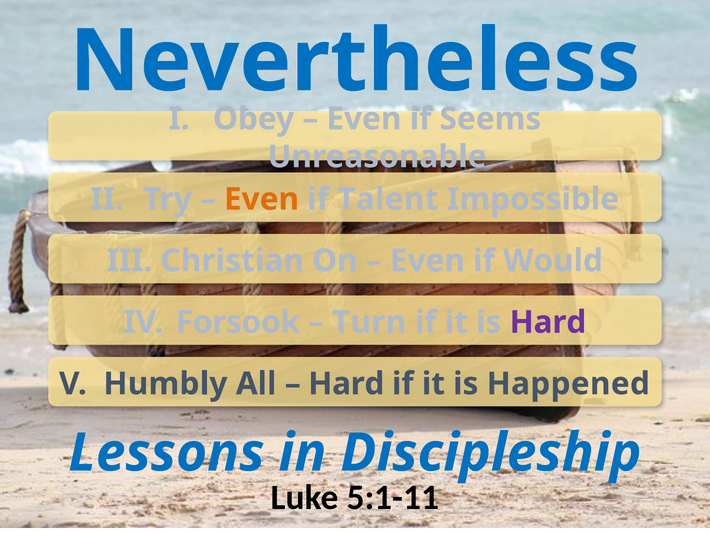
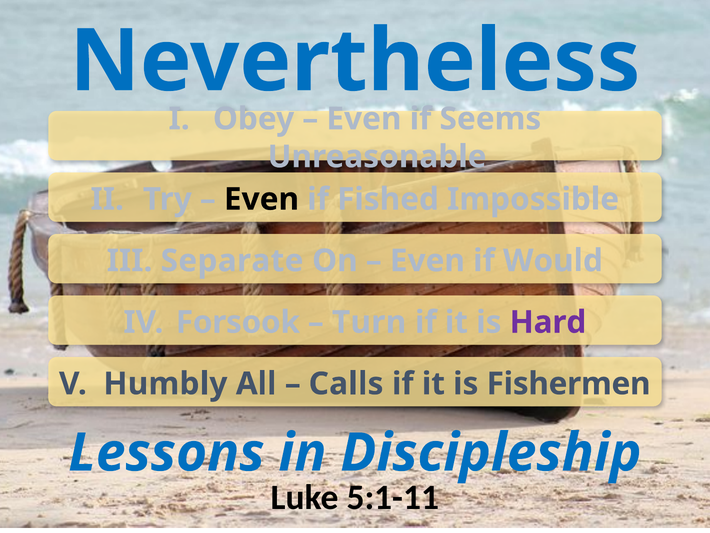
Even at (261, 199) colour: orange -> black
Talent: Talent -> Fished
Christian: Christian -> Separate
Hard at (346, 383): Hard -> Calls
Happened: Happened -> Fishermen
